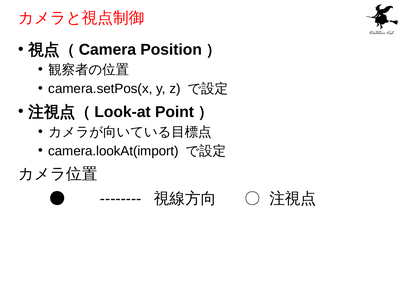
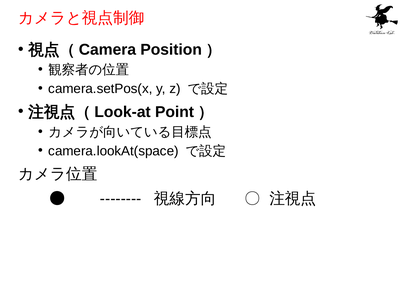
camera.lookAt(import: camera.lookAt(import -> camera.lookAt(space
